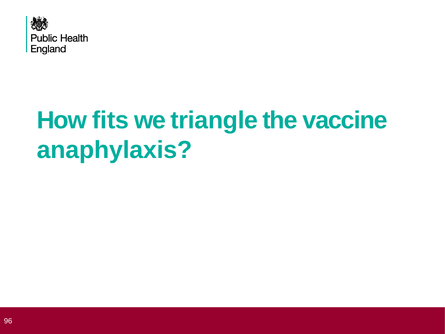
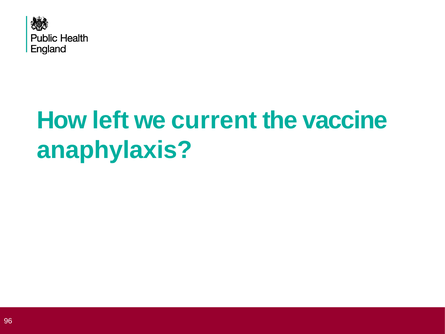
fits: fits -> left
triangle: triangle -> current
